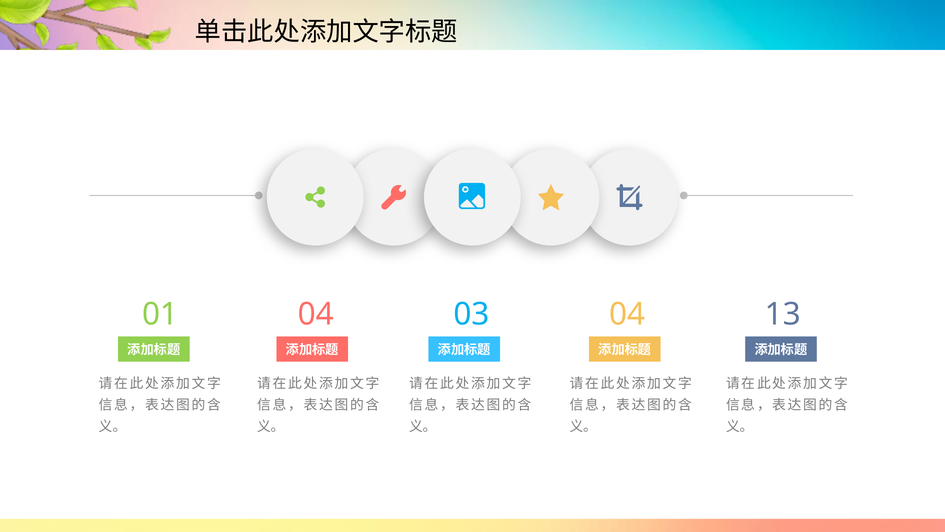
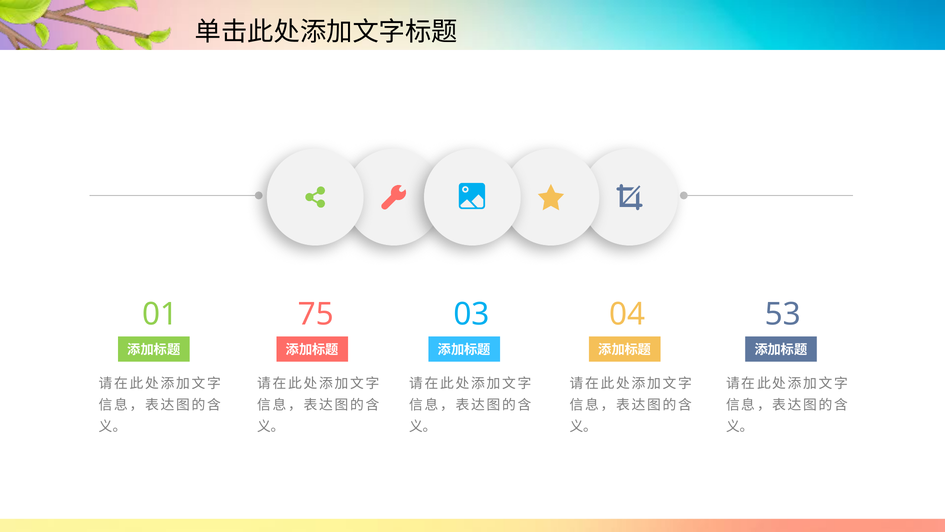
01 04: 04 -> 75
13: 13 -> 53
